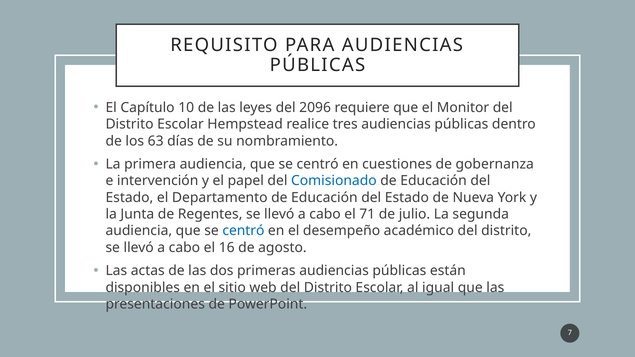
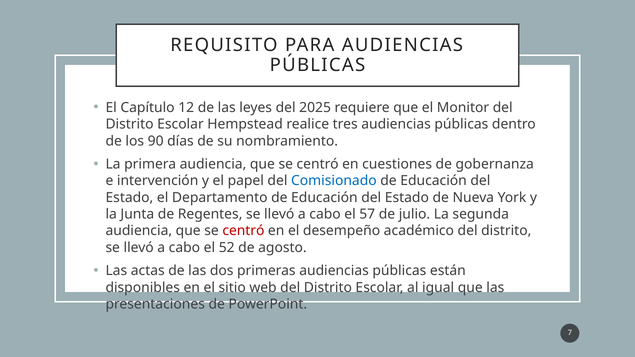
10: 10 -> 12
2096: 2096 -> 2025
63: 63 -> 90
71: 71 -> 57
centró at (243, 231) colour: blue -> red
16: 16 -> 52
